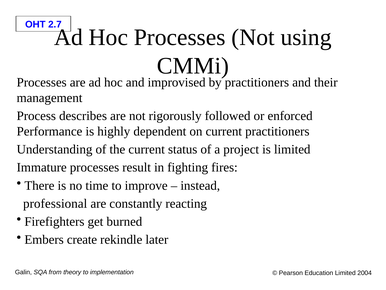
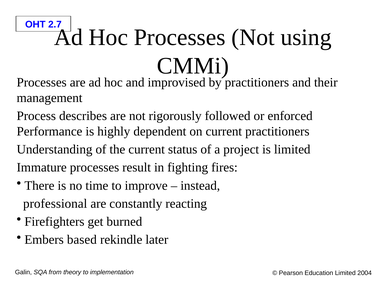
create: create -> based
